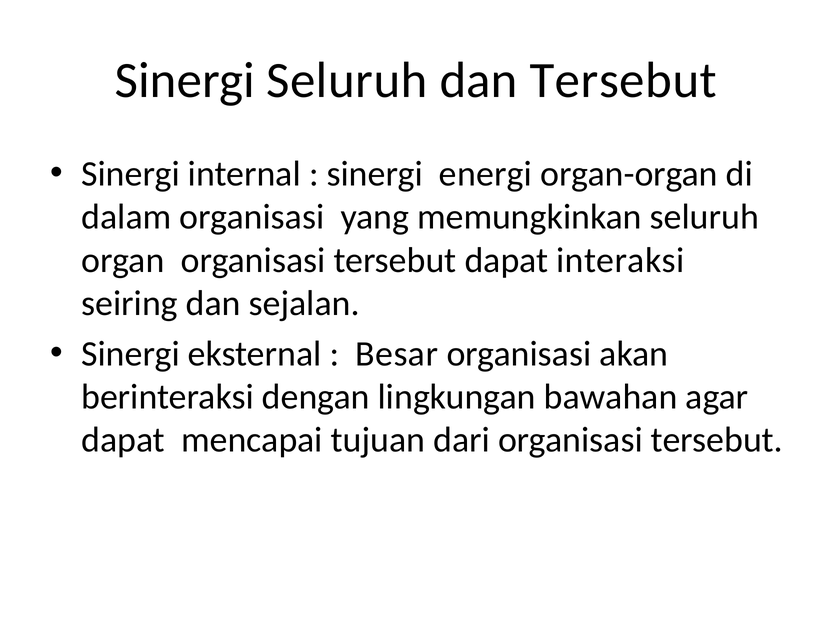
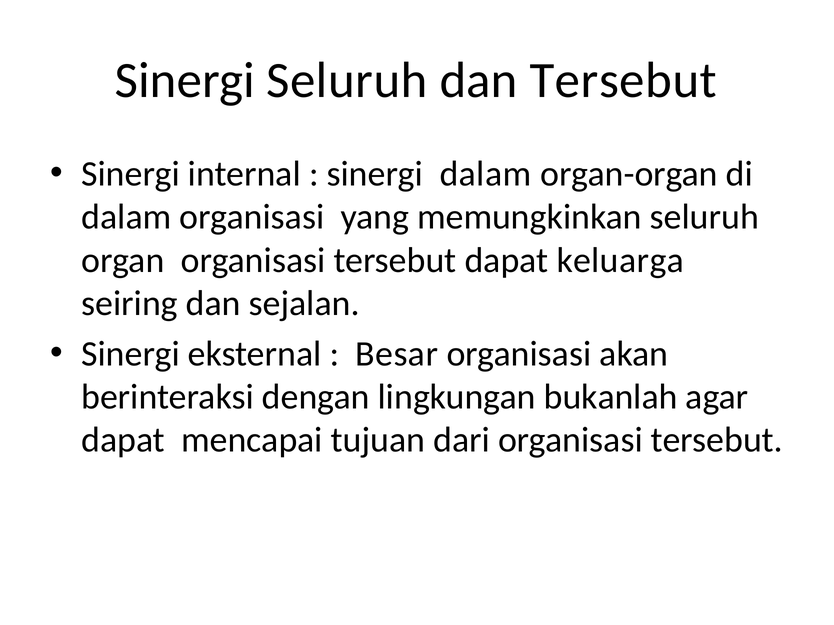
sinergi energi: energi -> dalam
interaksi: interaksi -> keluarga
bawahan: bawahan -> bukanlah
